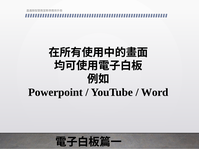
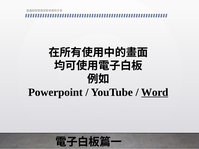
Word underline: none -> present
